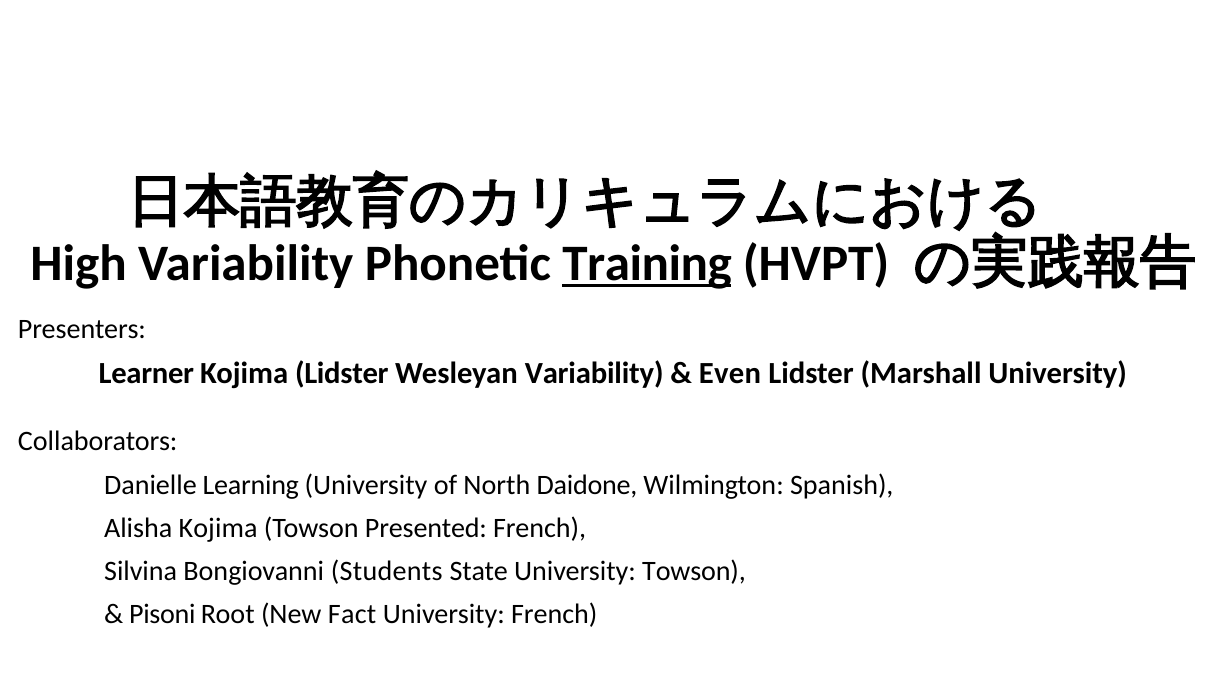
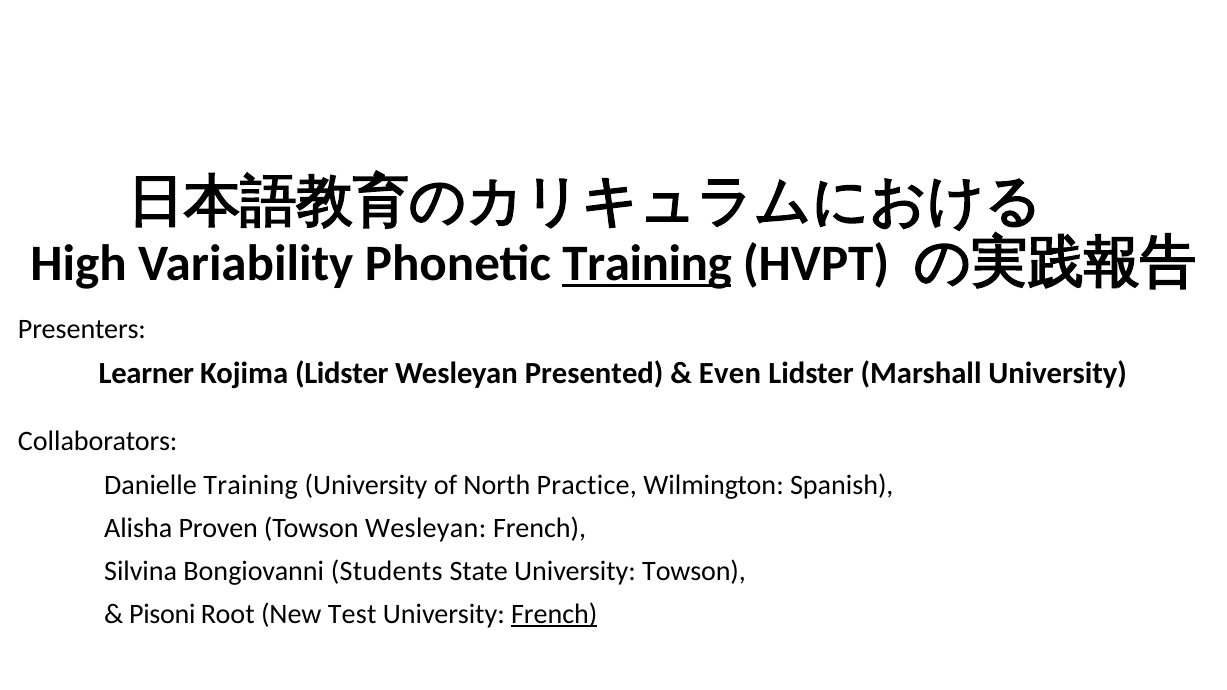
Wesleyan Variability: Variability -> Presented
Danielle Learning: Learning -> Training
Daidone: Daidone -> Practice
Alisha Kojima: Kojima -> Proven
Towson Presented: Presented -> Wesleyan
Fact: Fact -> Test
French at (554, 614) underline: none -> present
